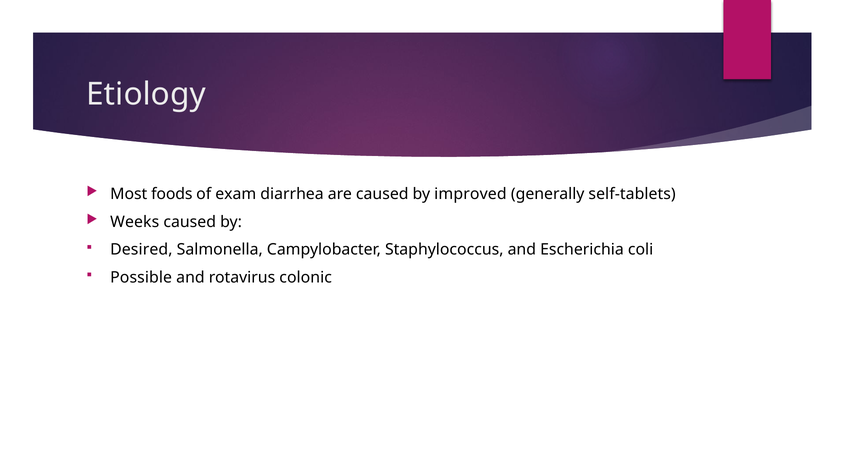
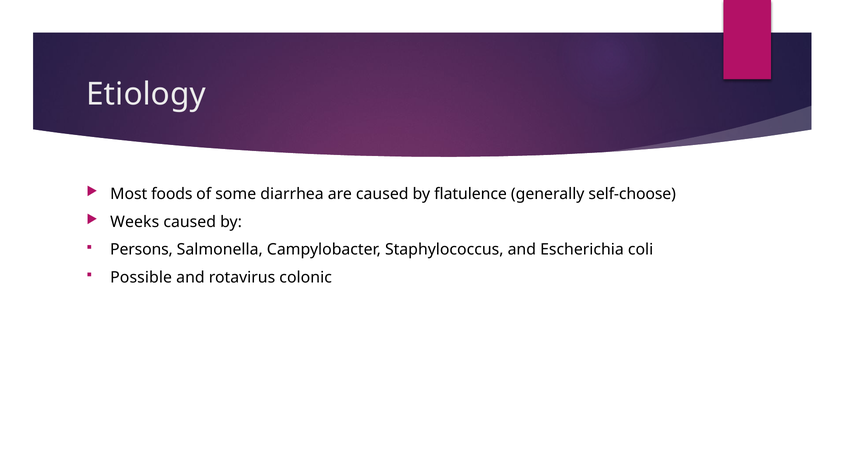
exam: exam -> some
improved: improved -> flatulence
self-tablets: self-tablets -> self-choose
Desired: Desired -> Persons
